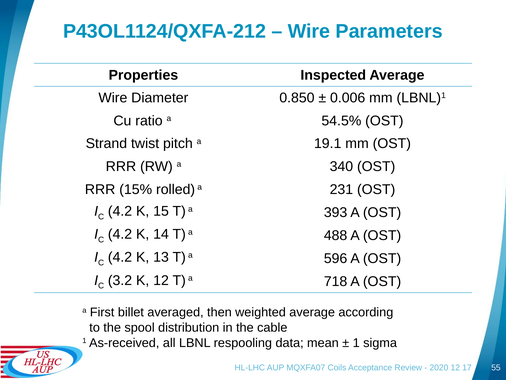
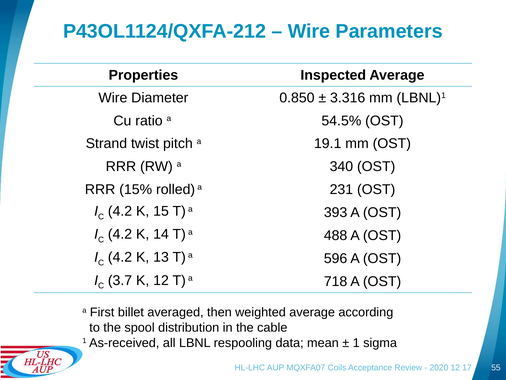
0.006: 0.006 -> 3.316
3.2: 3.2 -> 3.7
